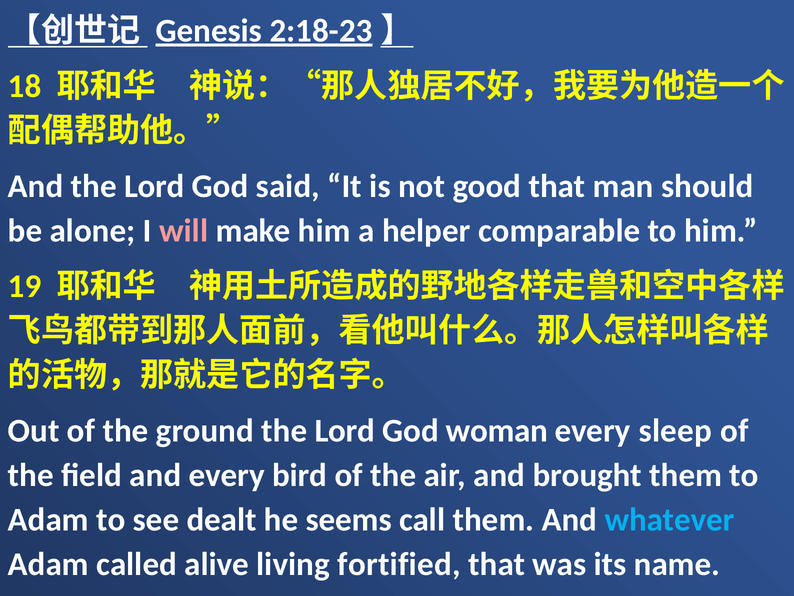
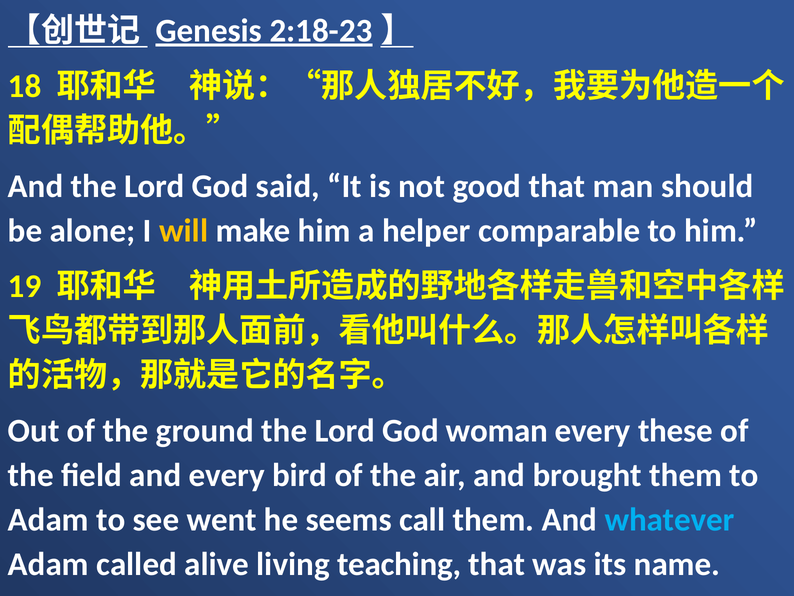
will colour: pink -> yellow
sleep: sleep -> these
dealt: dealt -> went
fortified: fortified -> teaching
